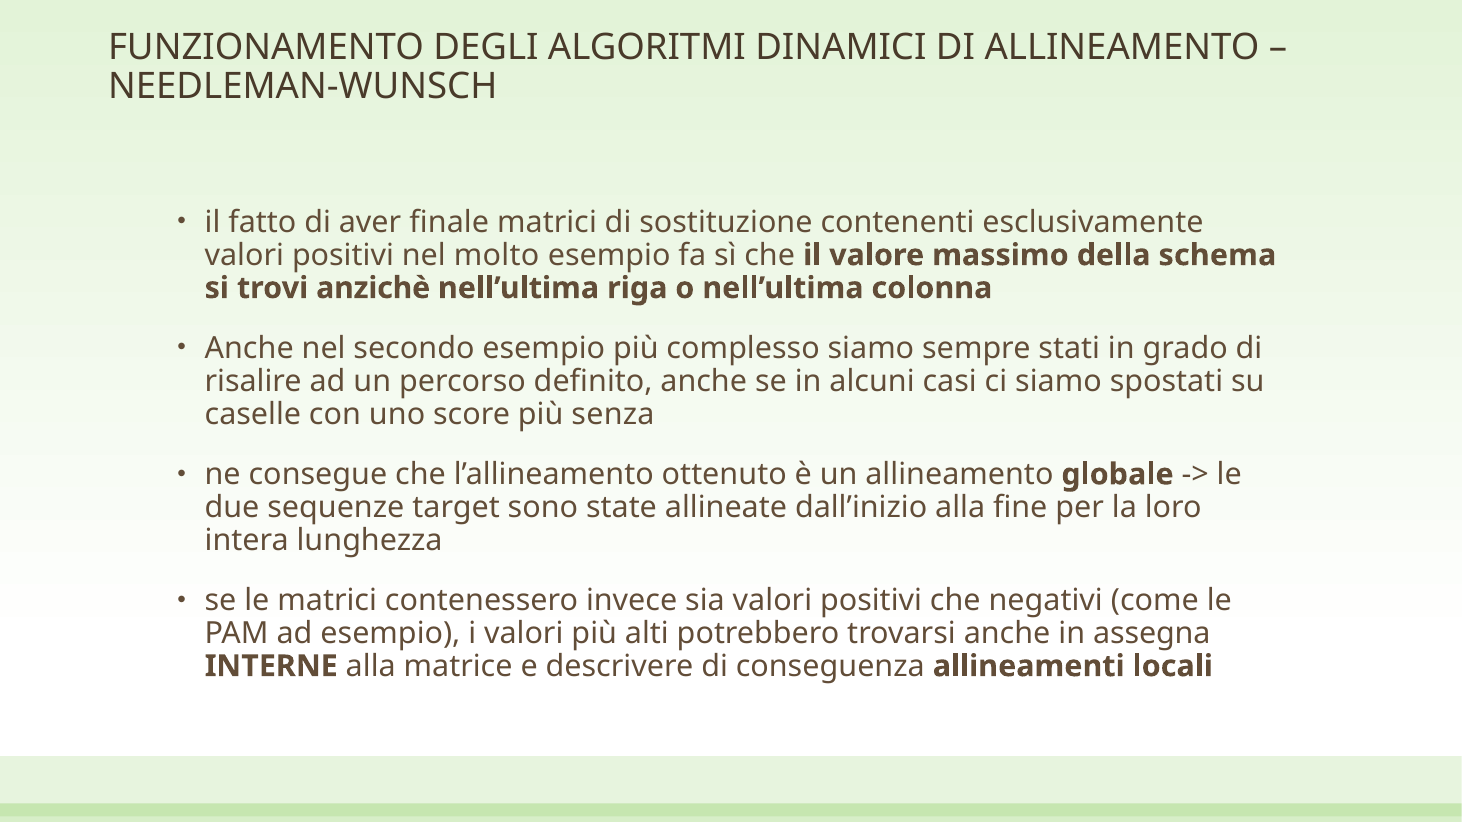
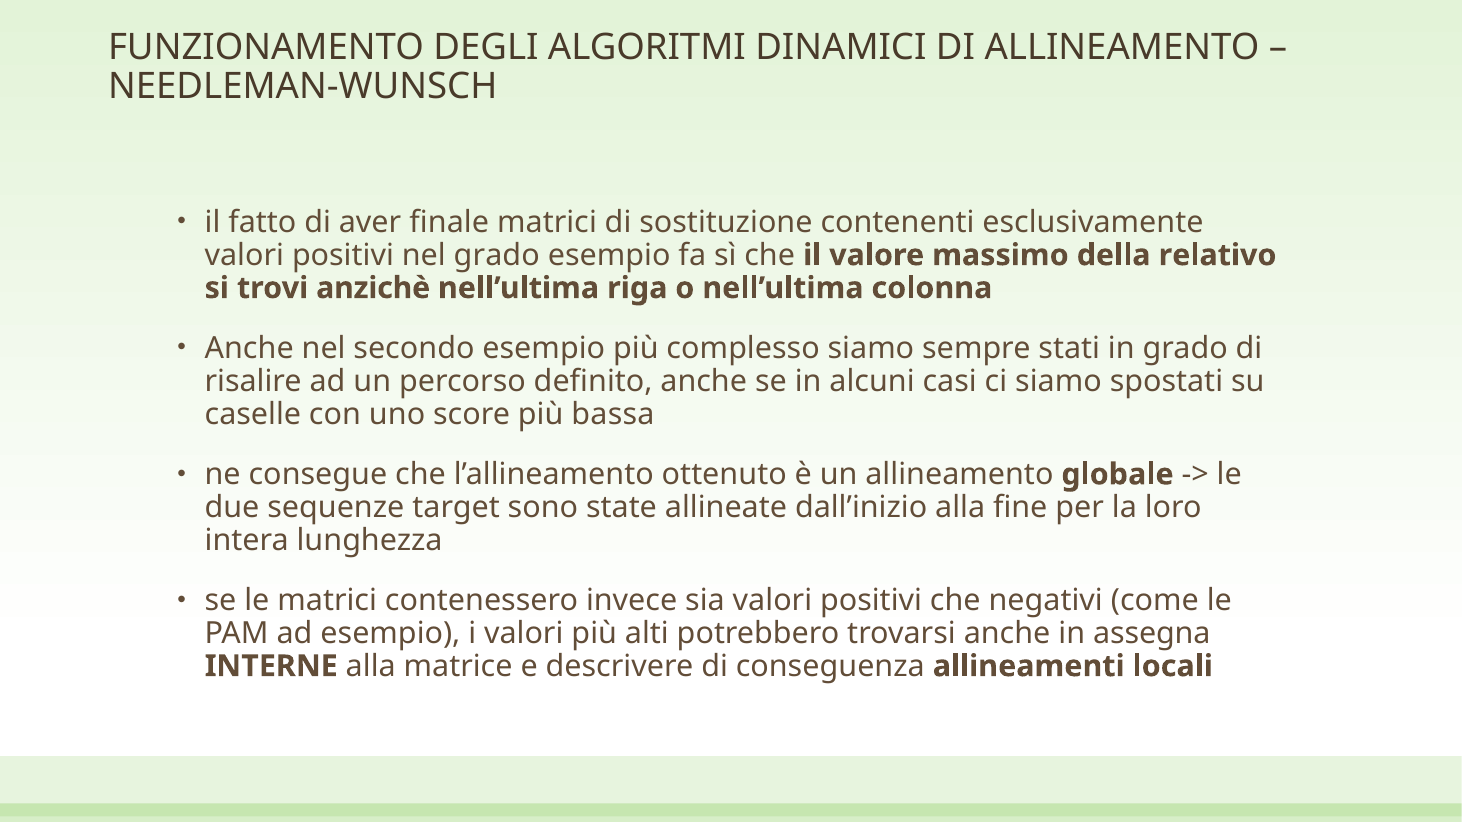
nel molto: molto -> grado
schema: schema -> relativo
senza: senza -> bassa
